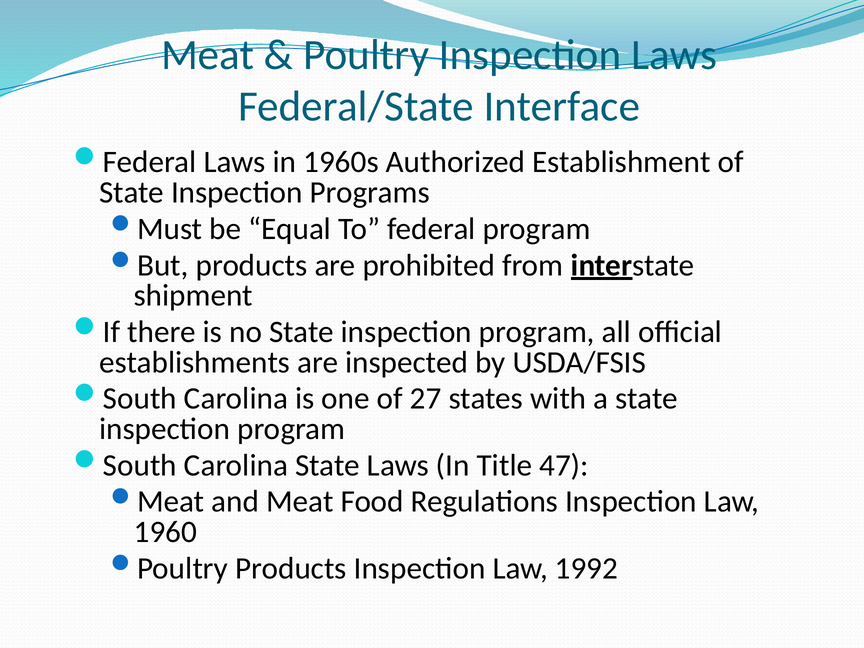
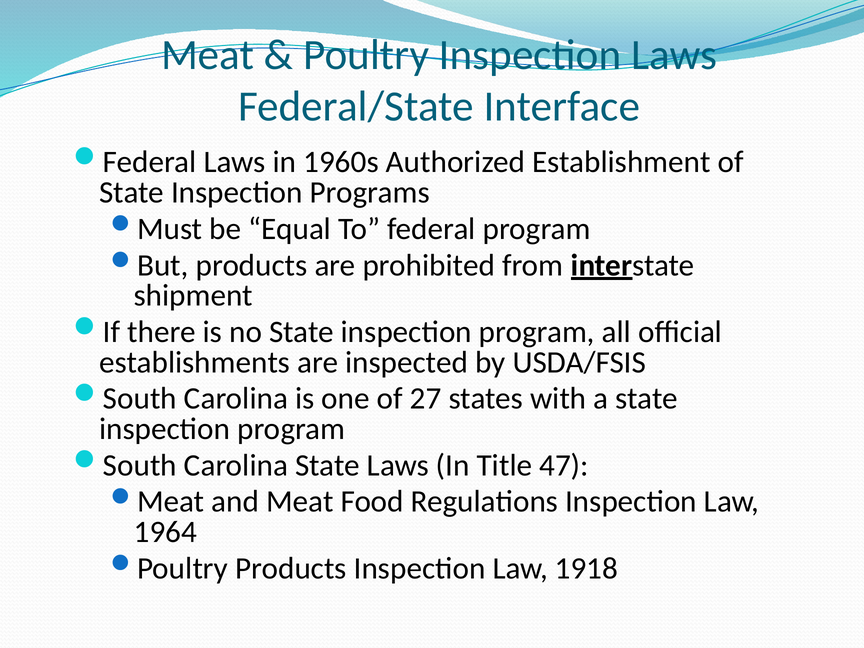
1960: 1960 -> 1964
1992: 1992 -> 1918
